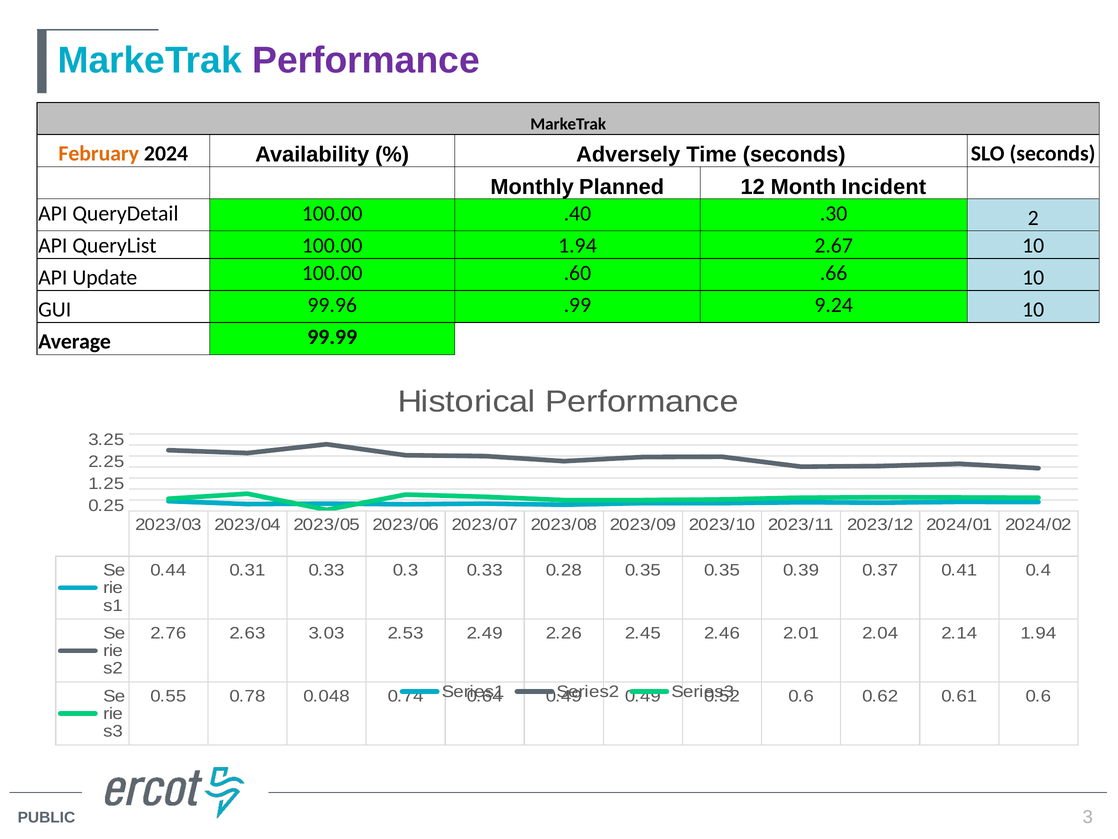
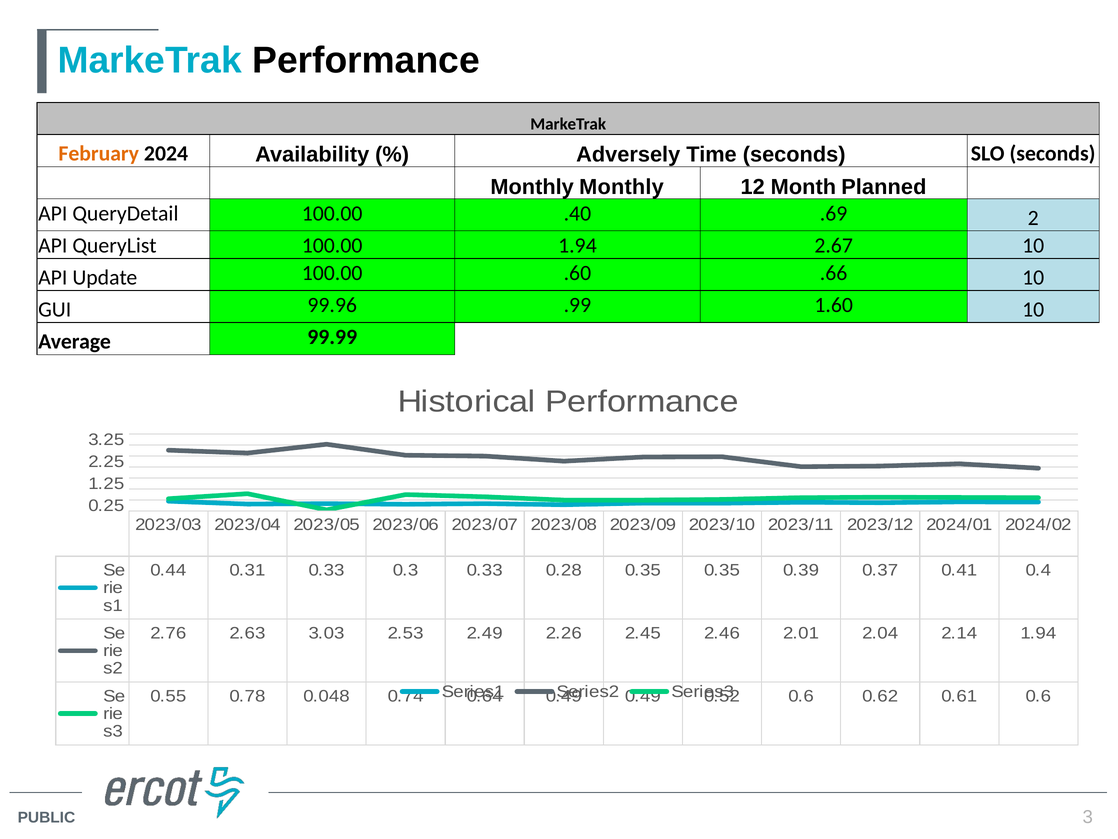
Performance at (366, 60) colour: purple -> black
Monthly Planned: Planned -> Monthly
Incident: Incident -> Planned
.30: .30 -> .69
9.24: 9.24 -> 1.60
